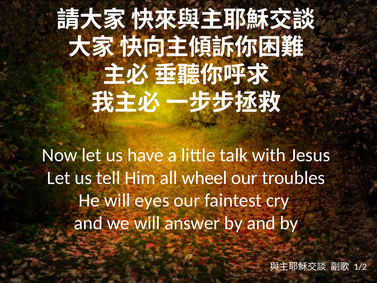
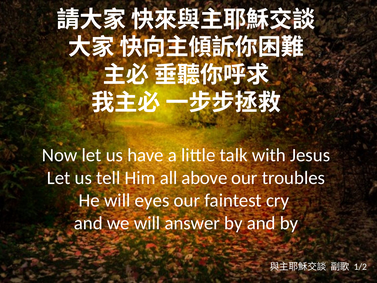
wheel: wheel -> above
